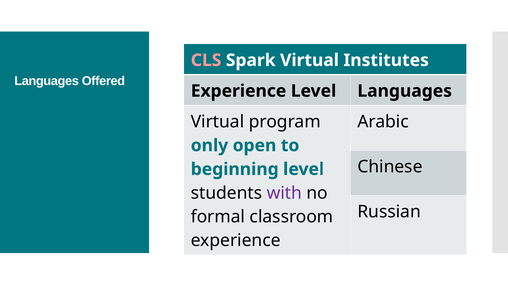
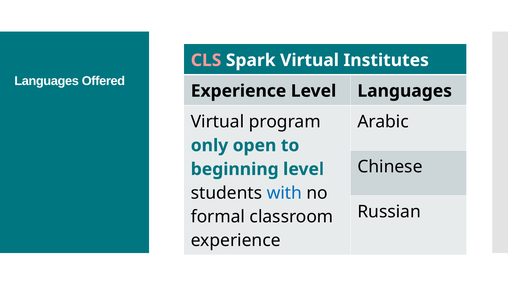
with colour: purple -> blue
